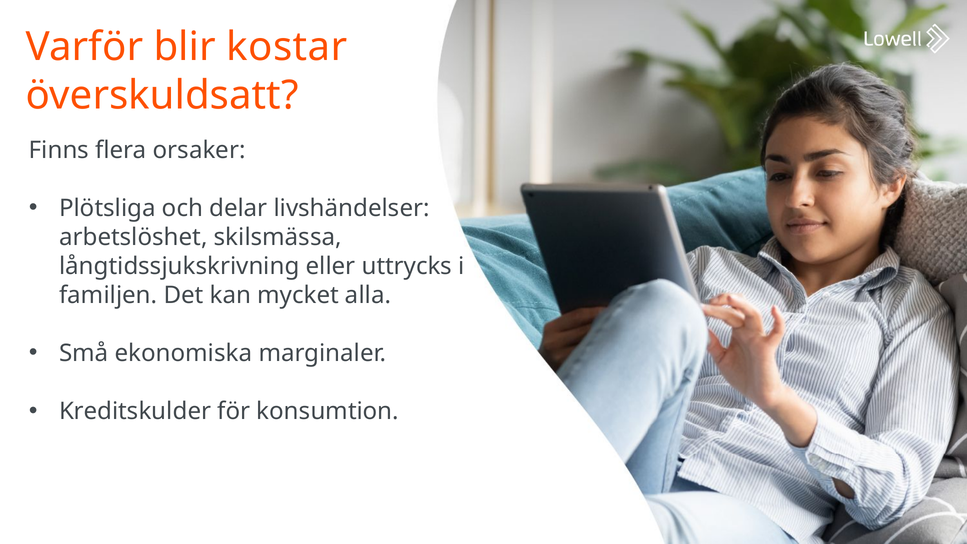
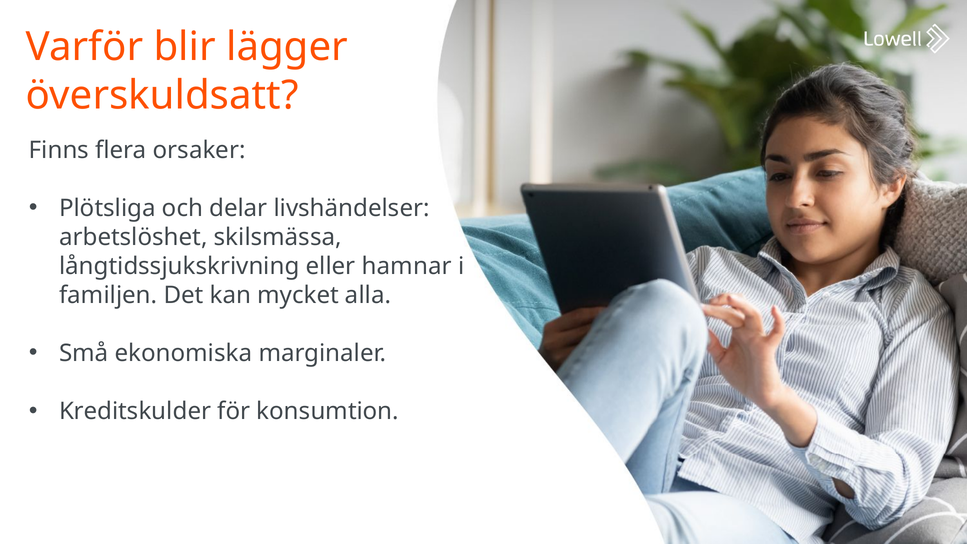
kostar: kostar -> lägger
uttrycks: uttrycks -> hamnar
